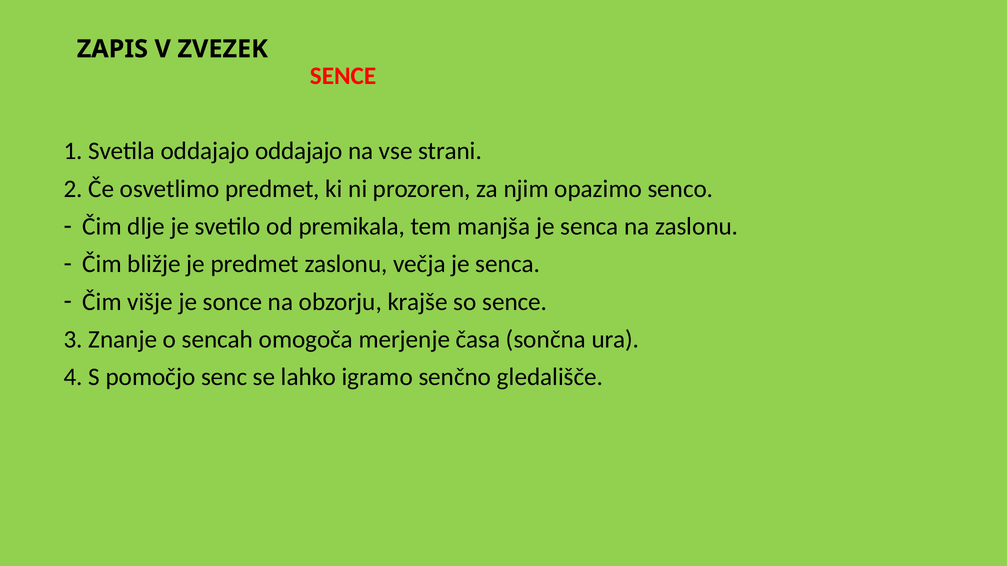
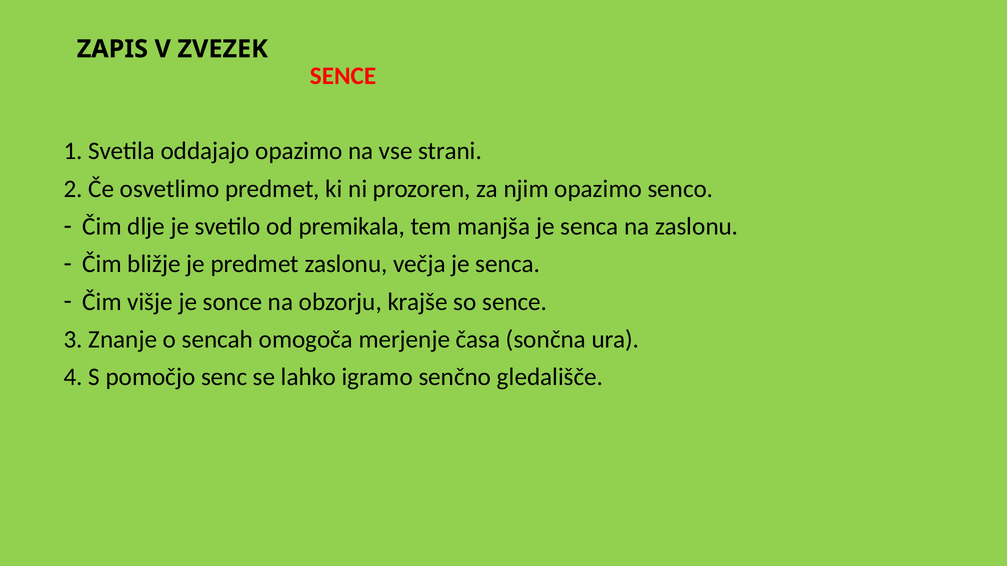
oddajajo oddajajo: oddajajo -> opazimo
